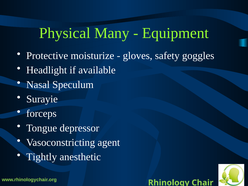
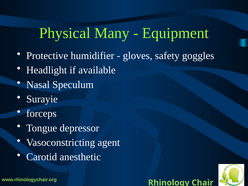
moisturize: moisturize -> humidifier
Tightly: Tightly -> Carotid
